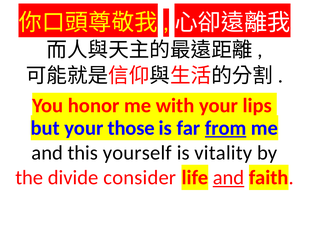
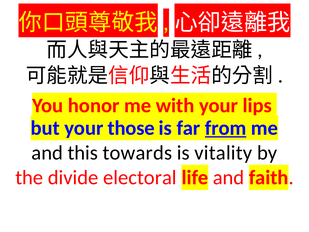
yourself: yourself -> towards
consider: consider -> electoral
and at (229, 177) underline: present -> none
